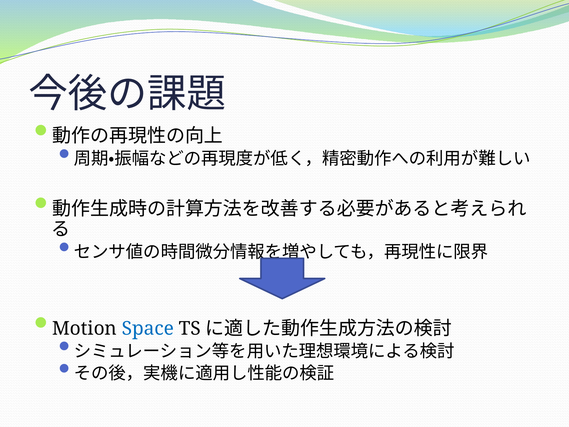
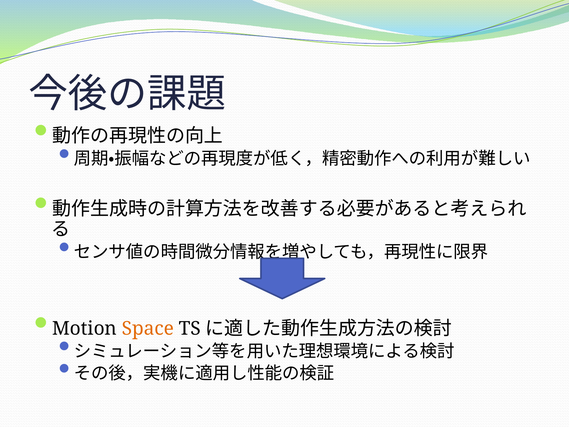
Space colour: blue -> orange
